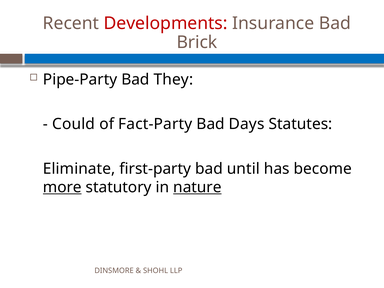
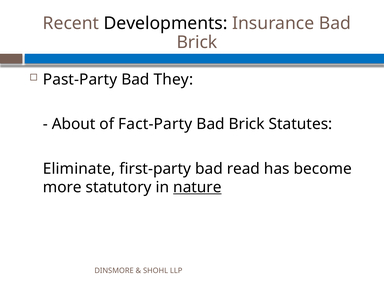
Developments colour: red -> black
Pipe-Party: Pipe-Party -> Past-Party
Could: Could -> About
Days at (247, 124): Days -> Brick
until: until -> read
more underline: present -> none
